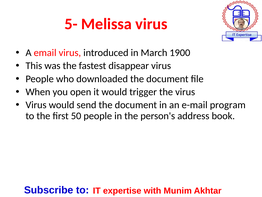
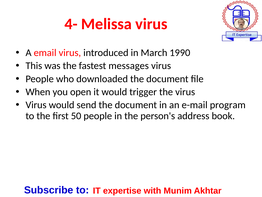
5-: 5- -> 4-
1900: 1900 -> 1990
disappear: disappear -> messages
